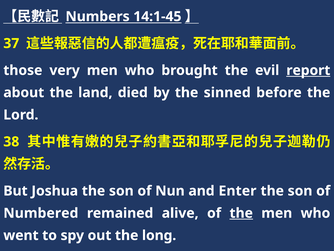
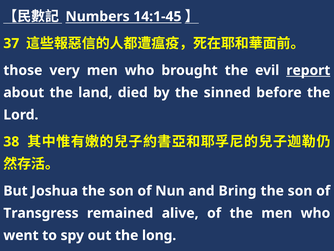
Enter: Enter -> Bring
Numbered: Numbered -> Transgress
the at (241, 213) underline: present -> none
